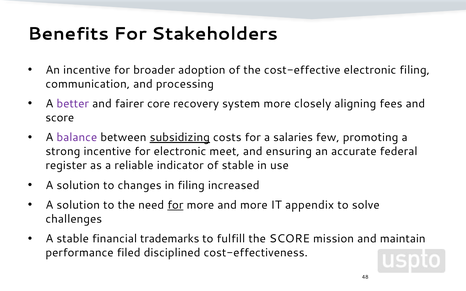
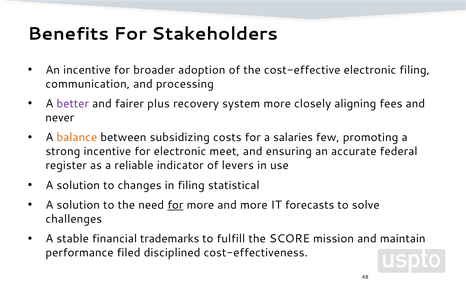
core: core -> plus
score at (60, 118): score -> never
balance colour: purple -> orange
subsidizing underline: present -> none
of stable: stable -> levers
increased: increased -> statistical
appendix: appendix -> forecasts
